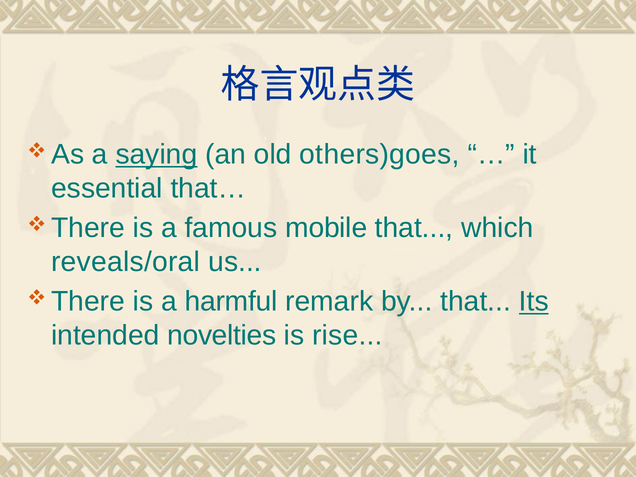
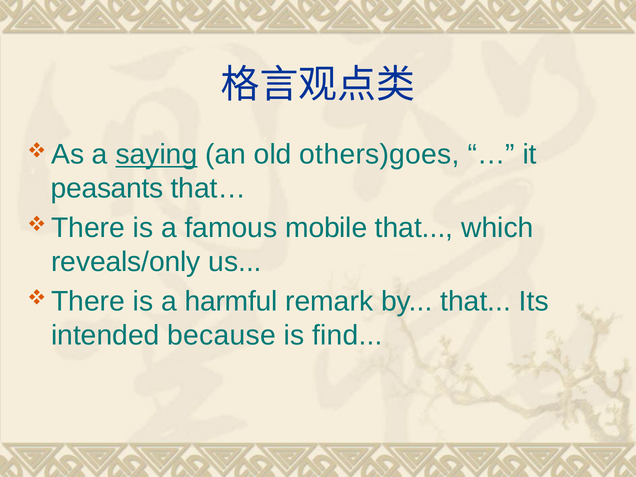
essential: essential -> peasants
reveals/oral: reveals/oral -> reveals/only
Its underline: present -> none
novelties: novelties -> because
rise: rise -> find
